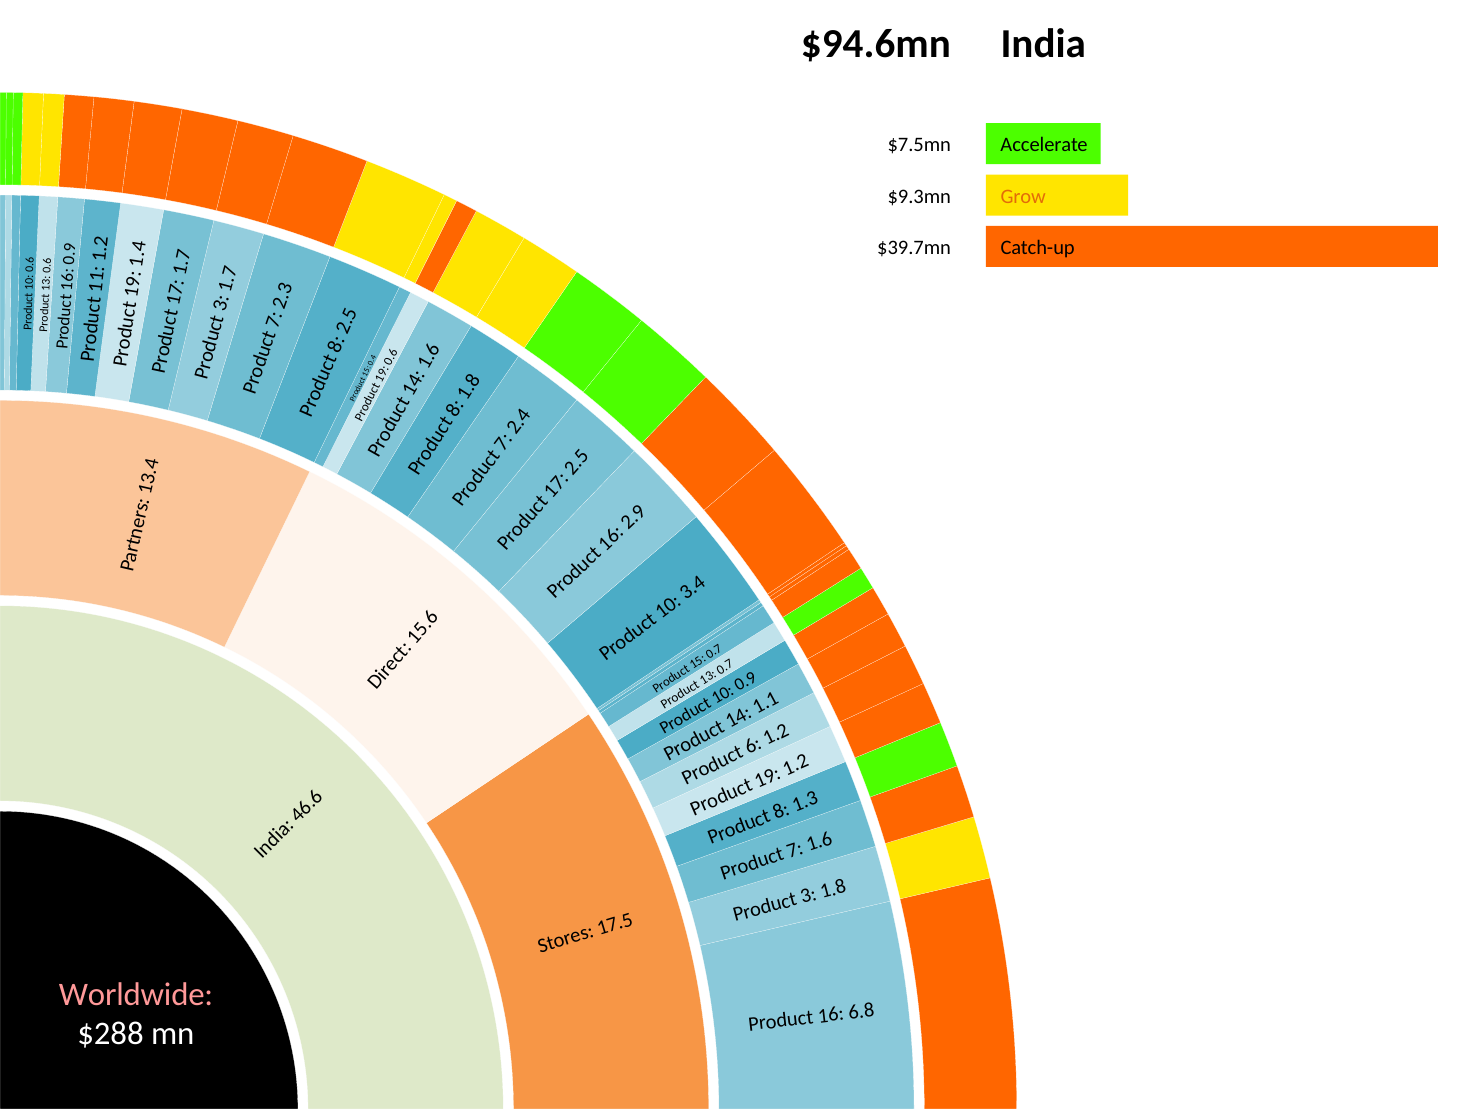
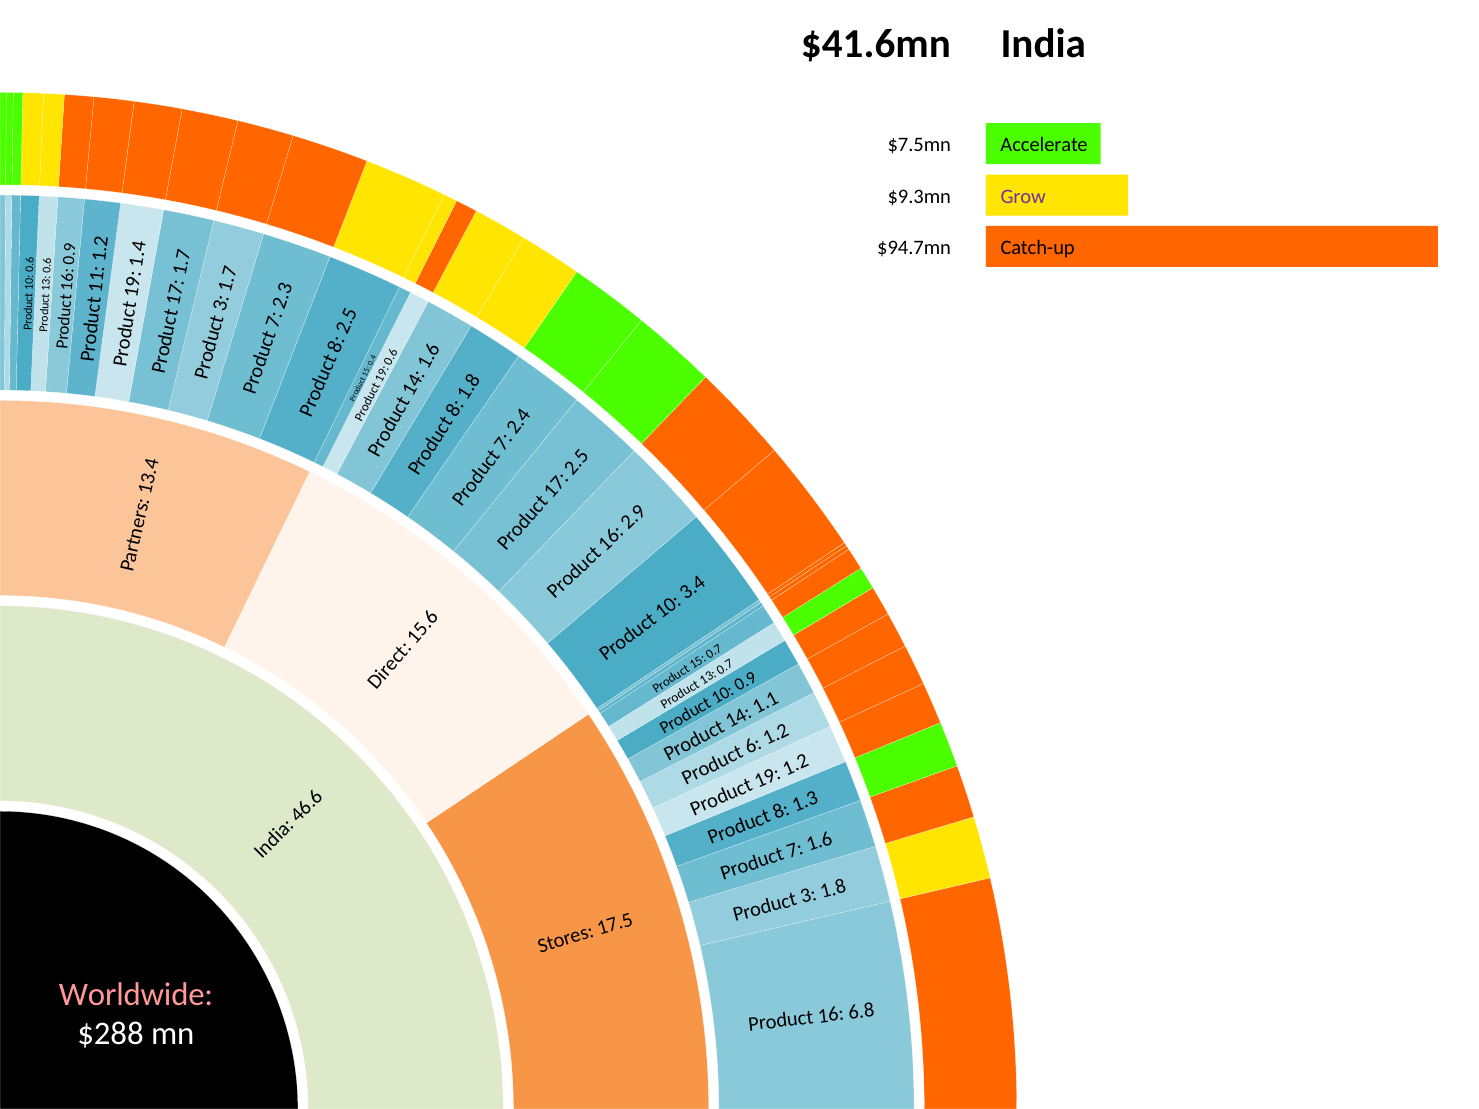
$94.6mn: $94.6mn -> $41.6mn
Grow colour: orange -> purple
$39.7mn: $39.7mn -> $94.7mn
